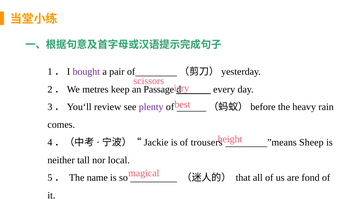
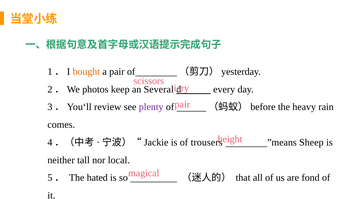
bought colour: purple -> orange
metres: metres -> photos
Passage: Passage -> Several
best at (182, 104): best -> pair
name: name -> hated
